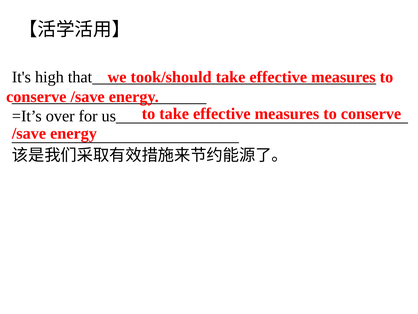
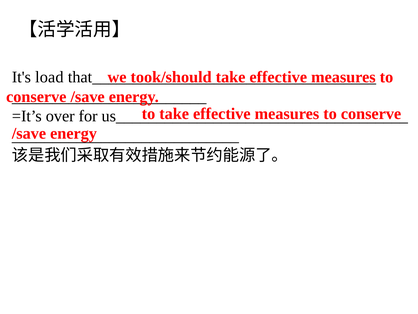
high: high -> load
